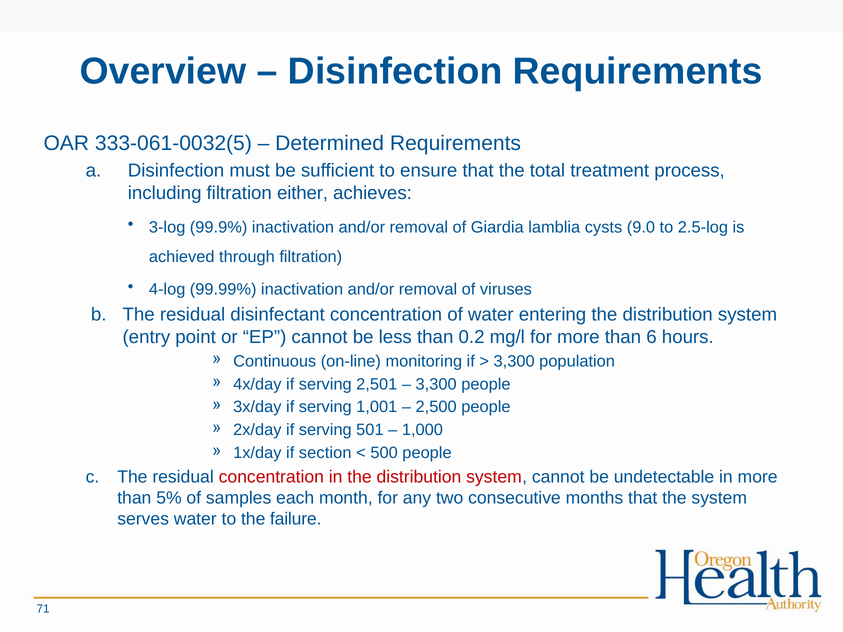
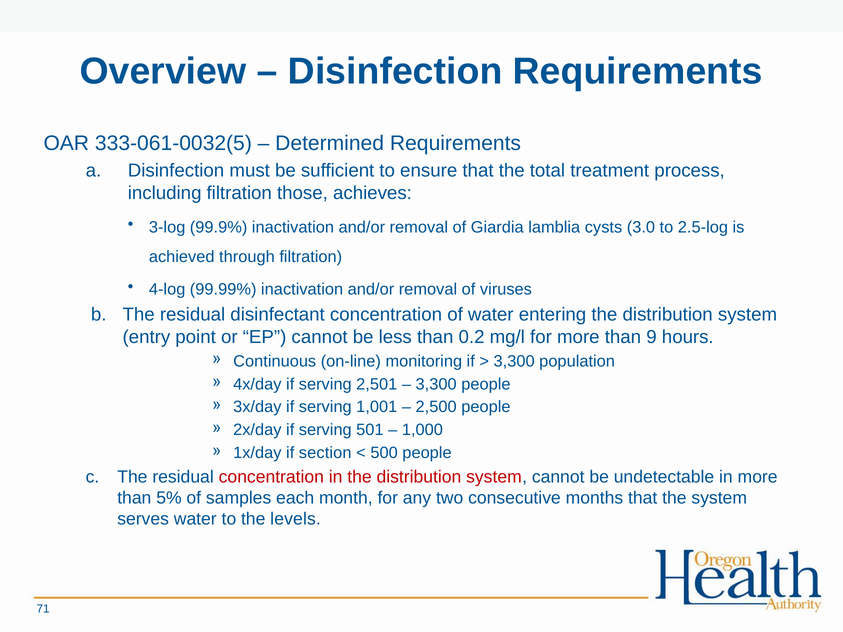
either: either -> those
9.0: 9.0 -> 3.0
6: 6 -> 9
failure: failure -> levels
